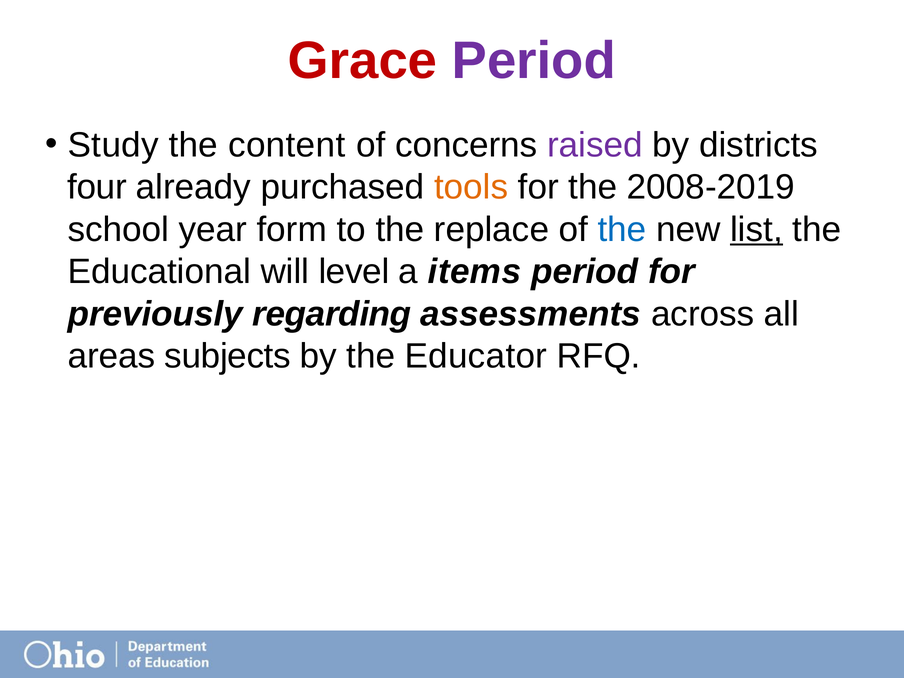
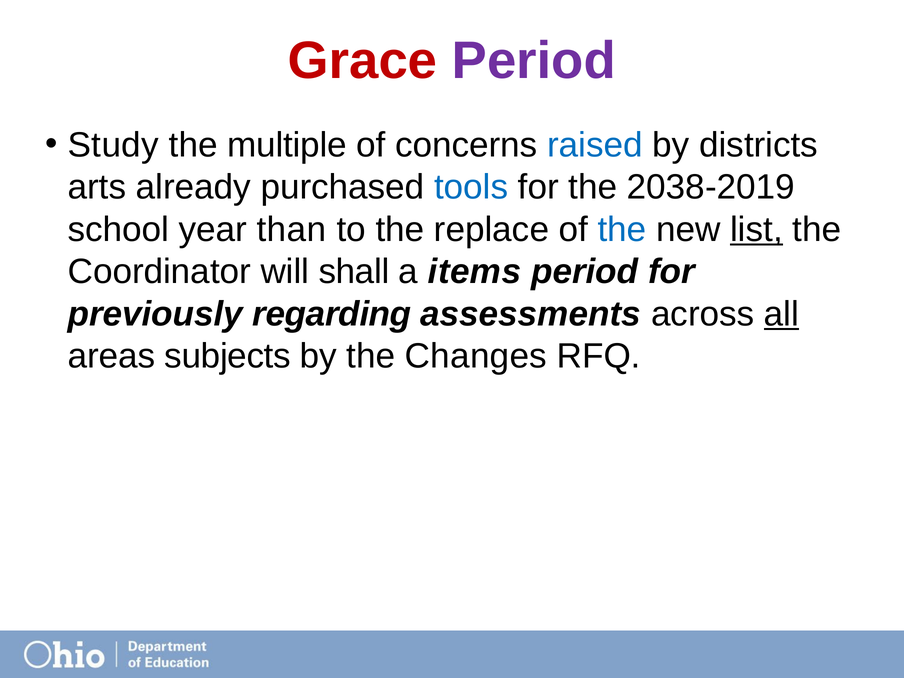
content: content -> multiple
raised colour: purple -> blue
four: four -> arts
tools colour: orange -> blue
2008-2019: 2008-2019 -> 2038-2019
form: form -> than
Educational: Educational -> Coordinator
level: level -> shall
all underline: none -> present
Educator: Educator -> Changes
